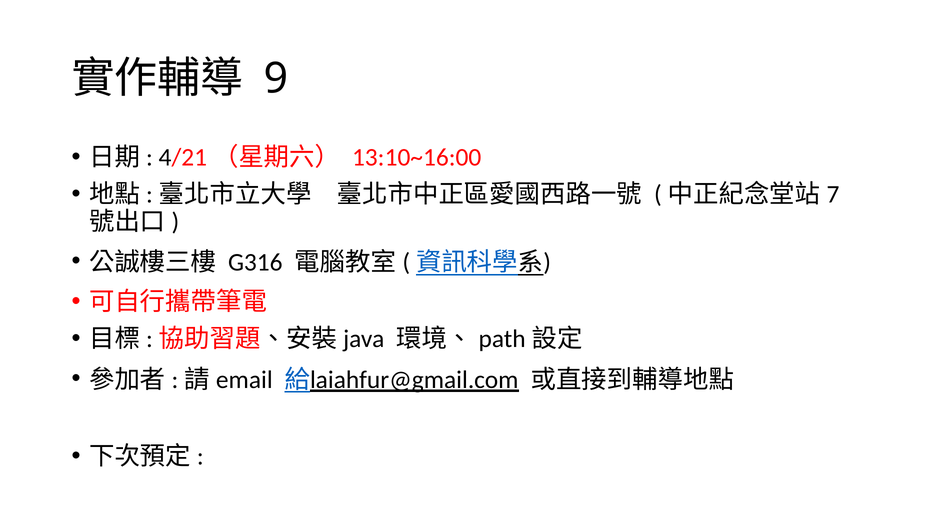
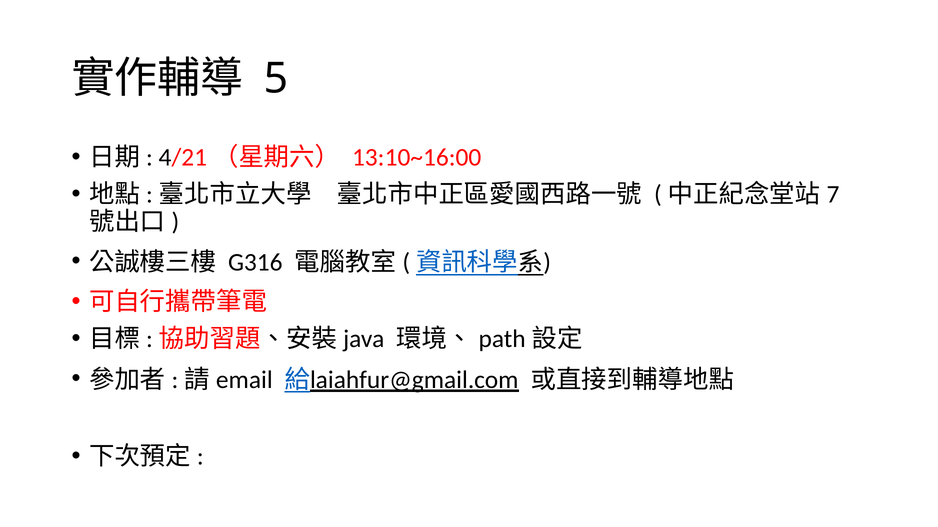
9: 9 -> 5
